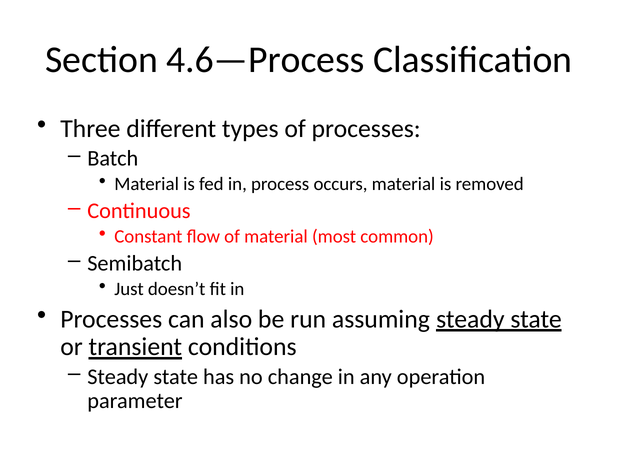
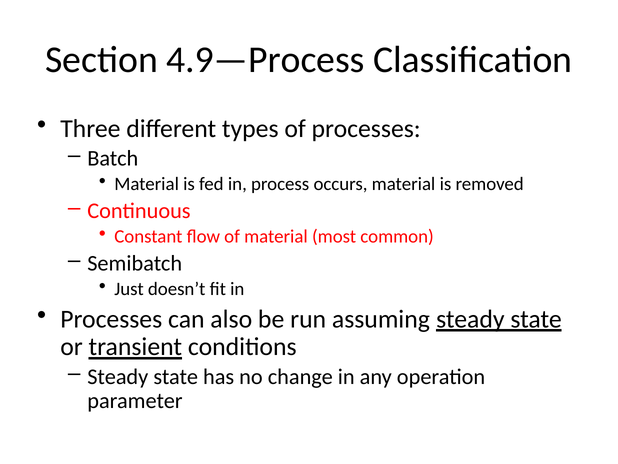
4.6—Process: 4.6—Process -> 4.9—Process
